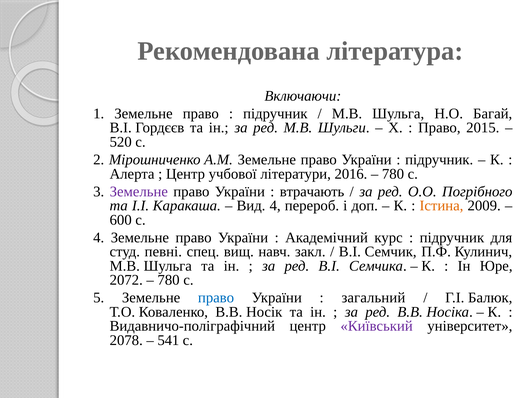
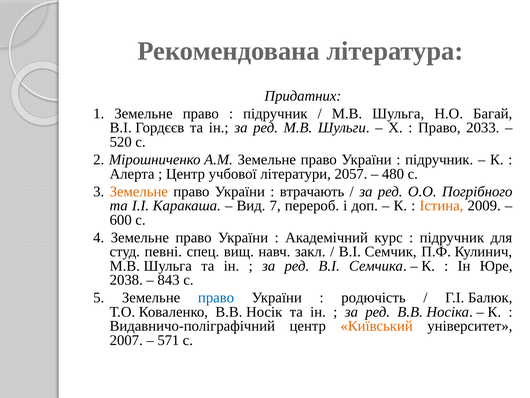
Включаючи: Включаючи -> Придатних
2015: 2015 -> 2033
2016: 2016 -> 2057
780 at (393, 174): 780 -> 480
Земельне at (139, 191) colour: purple -> orange
Вид 4: 4 -> 7
2072: 2072 -> 2038
780 at (169, 280): 780 -> 843
загальний: загальний -> родючість
Київський colour: purple -> orange
2078: 2078 -> 2007
541: 541 -> 571
